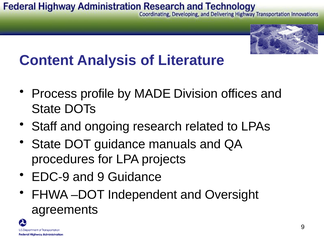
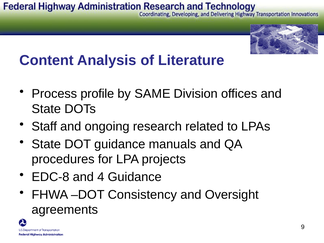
MADE: MADE -> SAME
EDC-9: EDC-9 -> EDC-8
and 9: 9 -> 4
Independent: Independent -> Consistency
